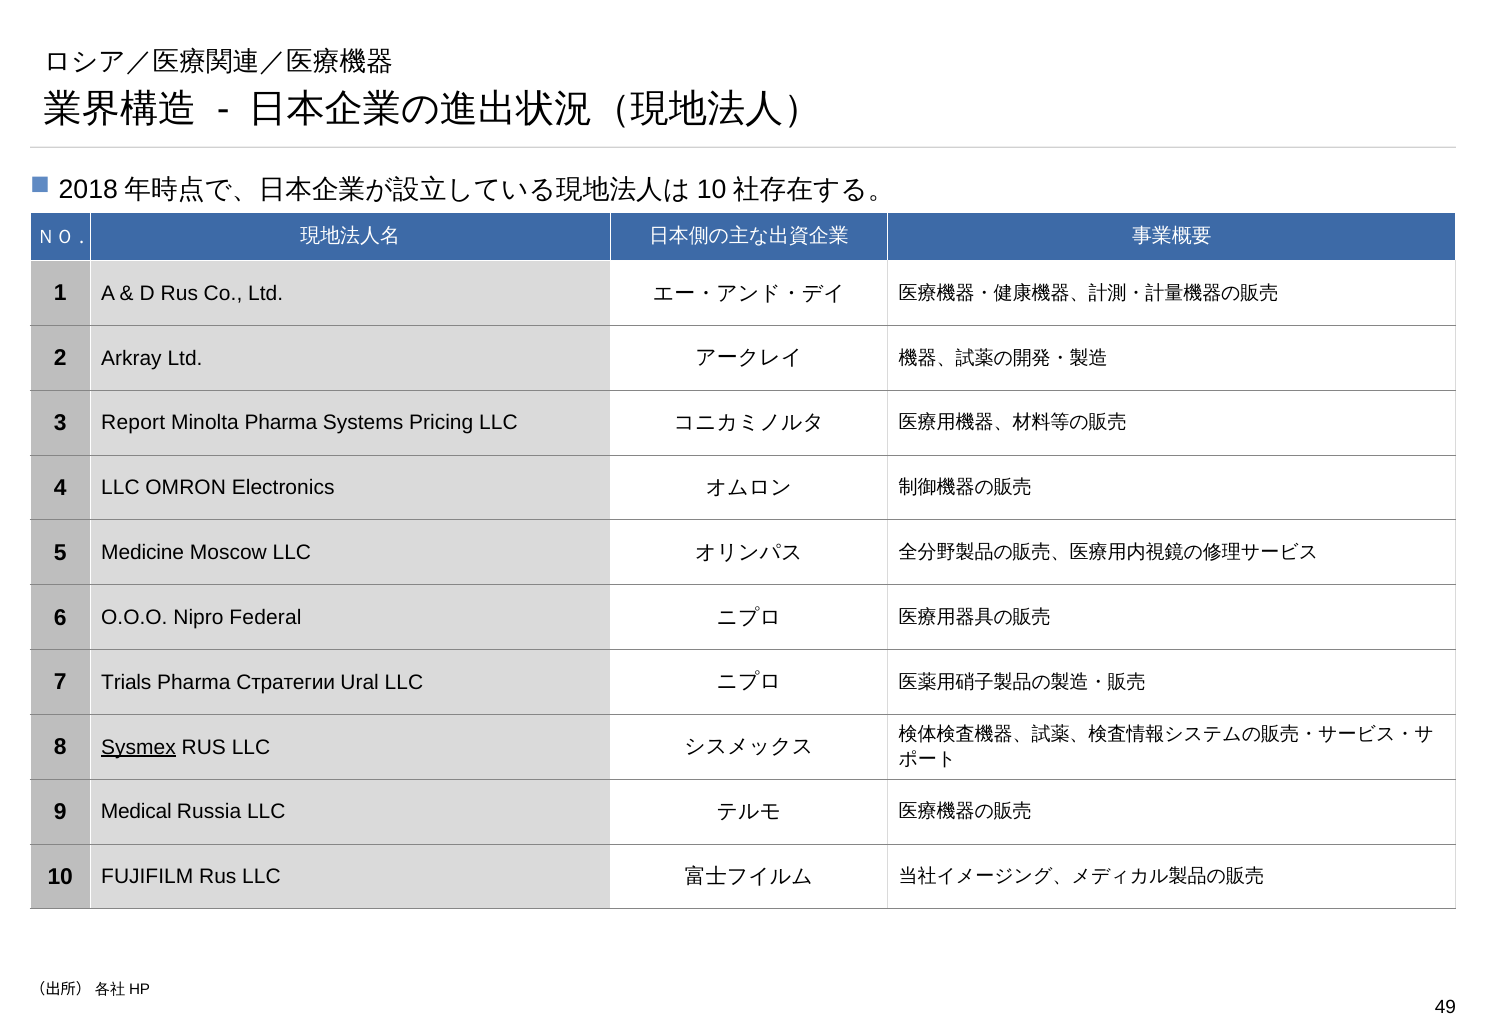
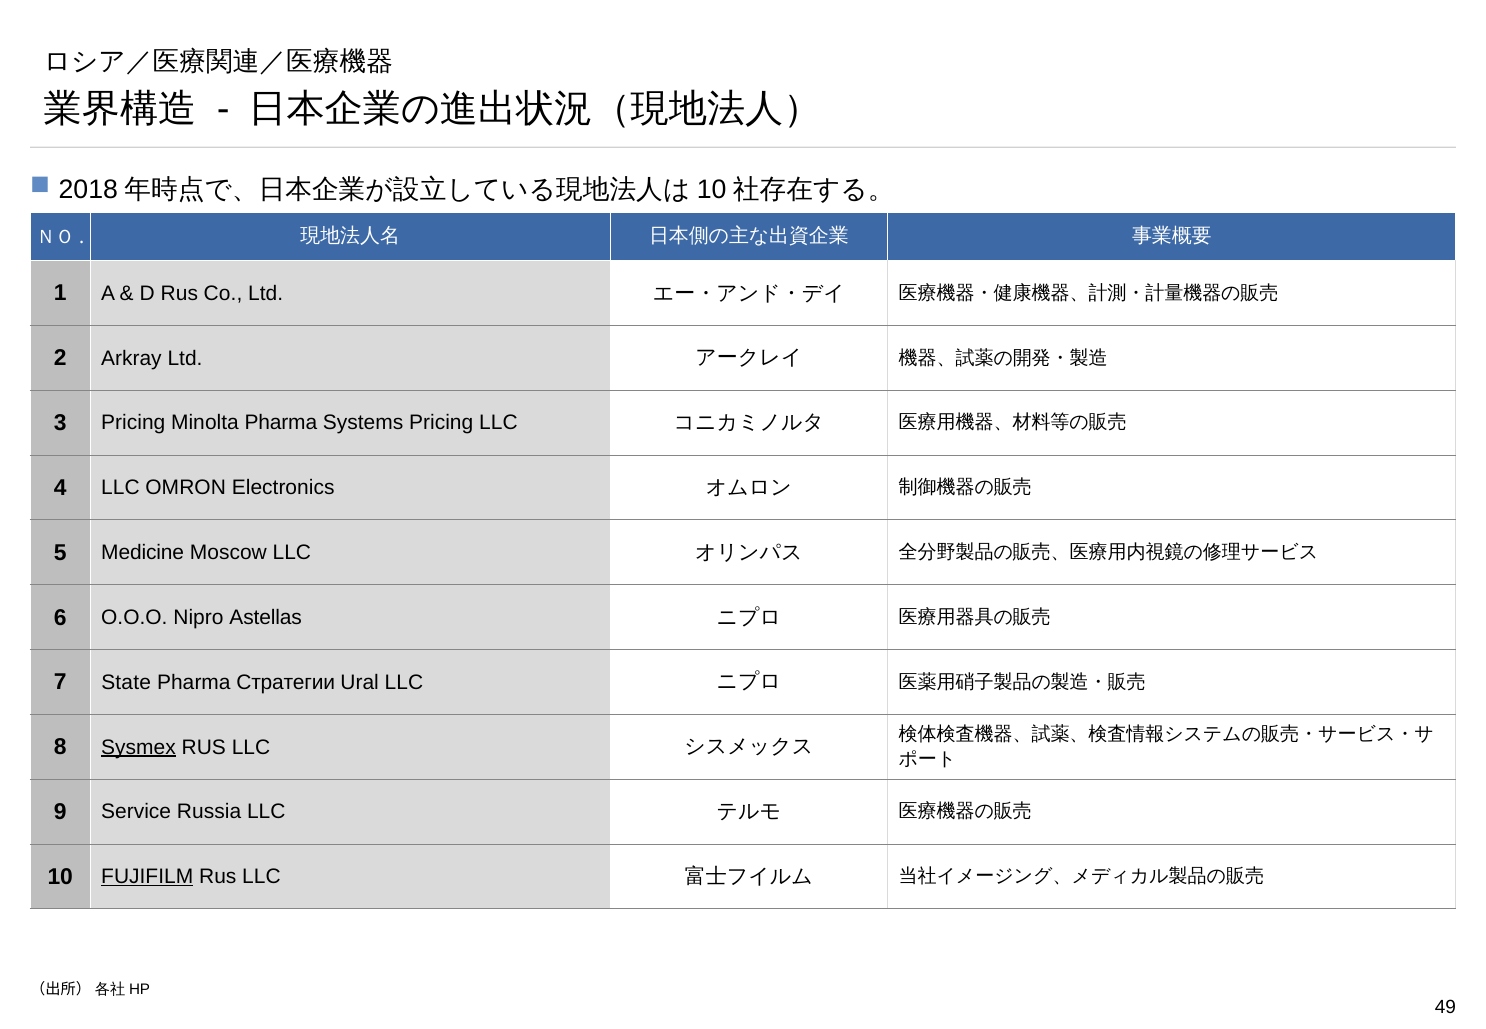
3 Report: Report -> Pricing
Federal: Federal -> Astellas
Trials: Trials -> State
Medical: Medical -> Service
FUJIFILM underline: none -> present
